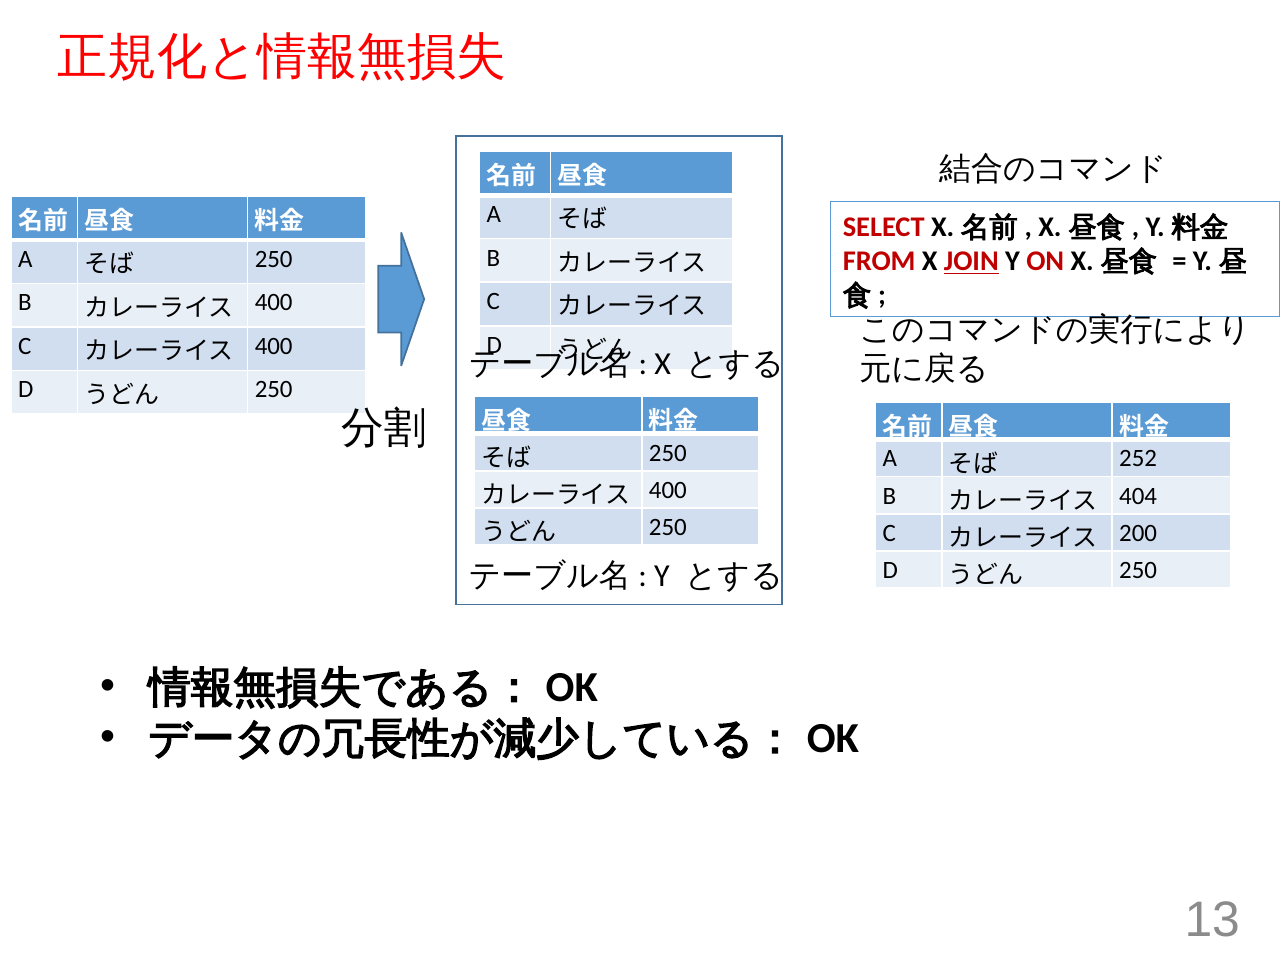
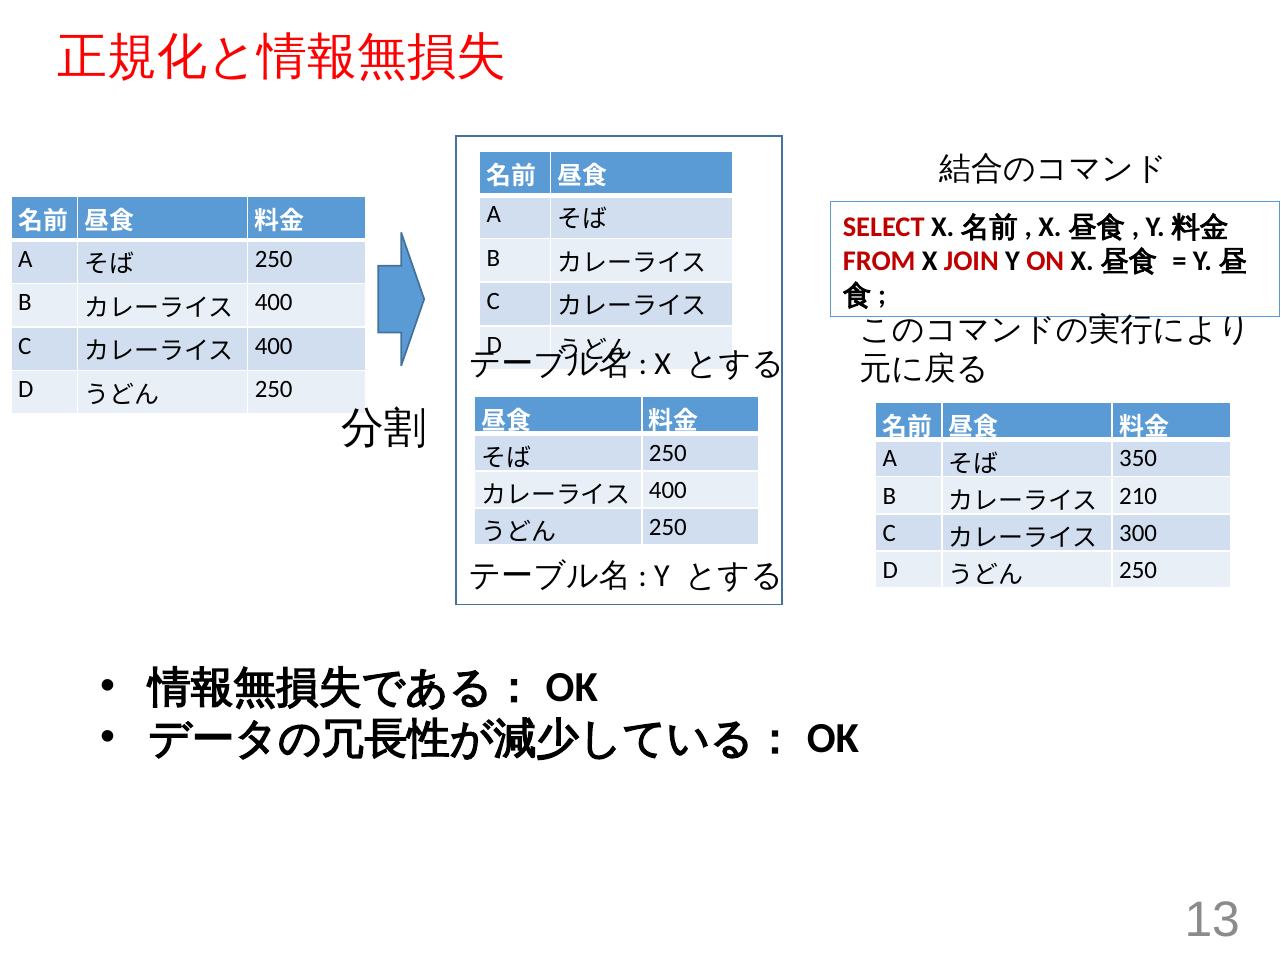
JOIN underline: present -> none
252: 252 -> 350
404: 404 -> 210
200: 200 -> 300
